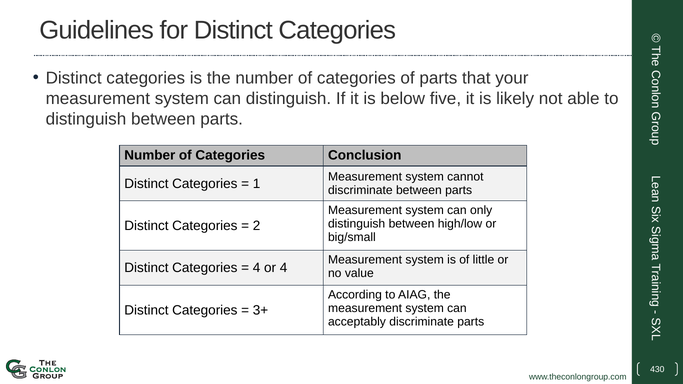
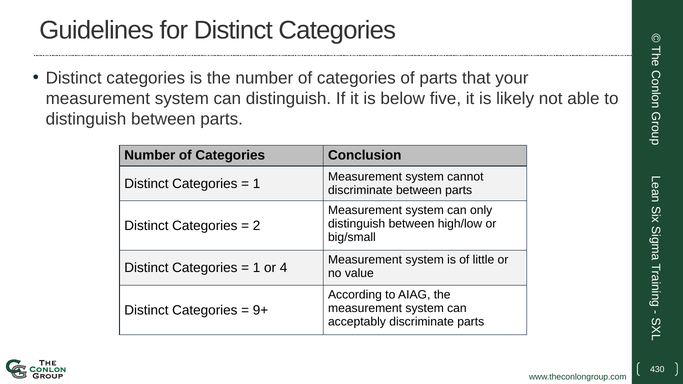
4 at (257, 268): 4 -> 1
3+: 3+ -> 9+
